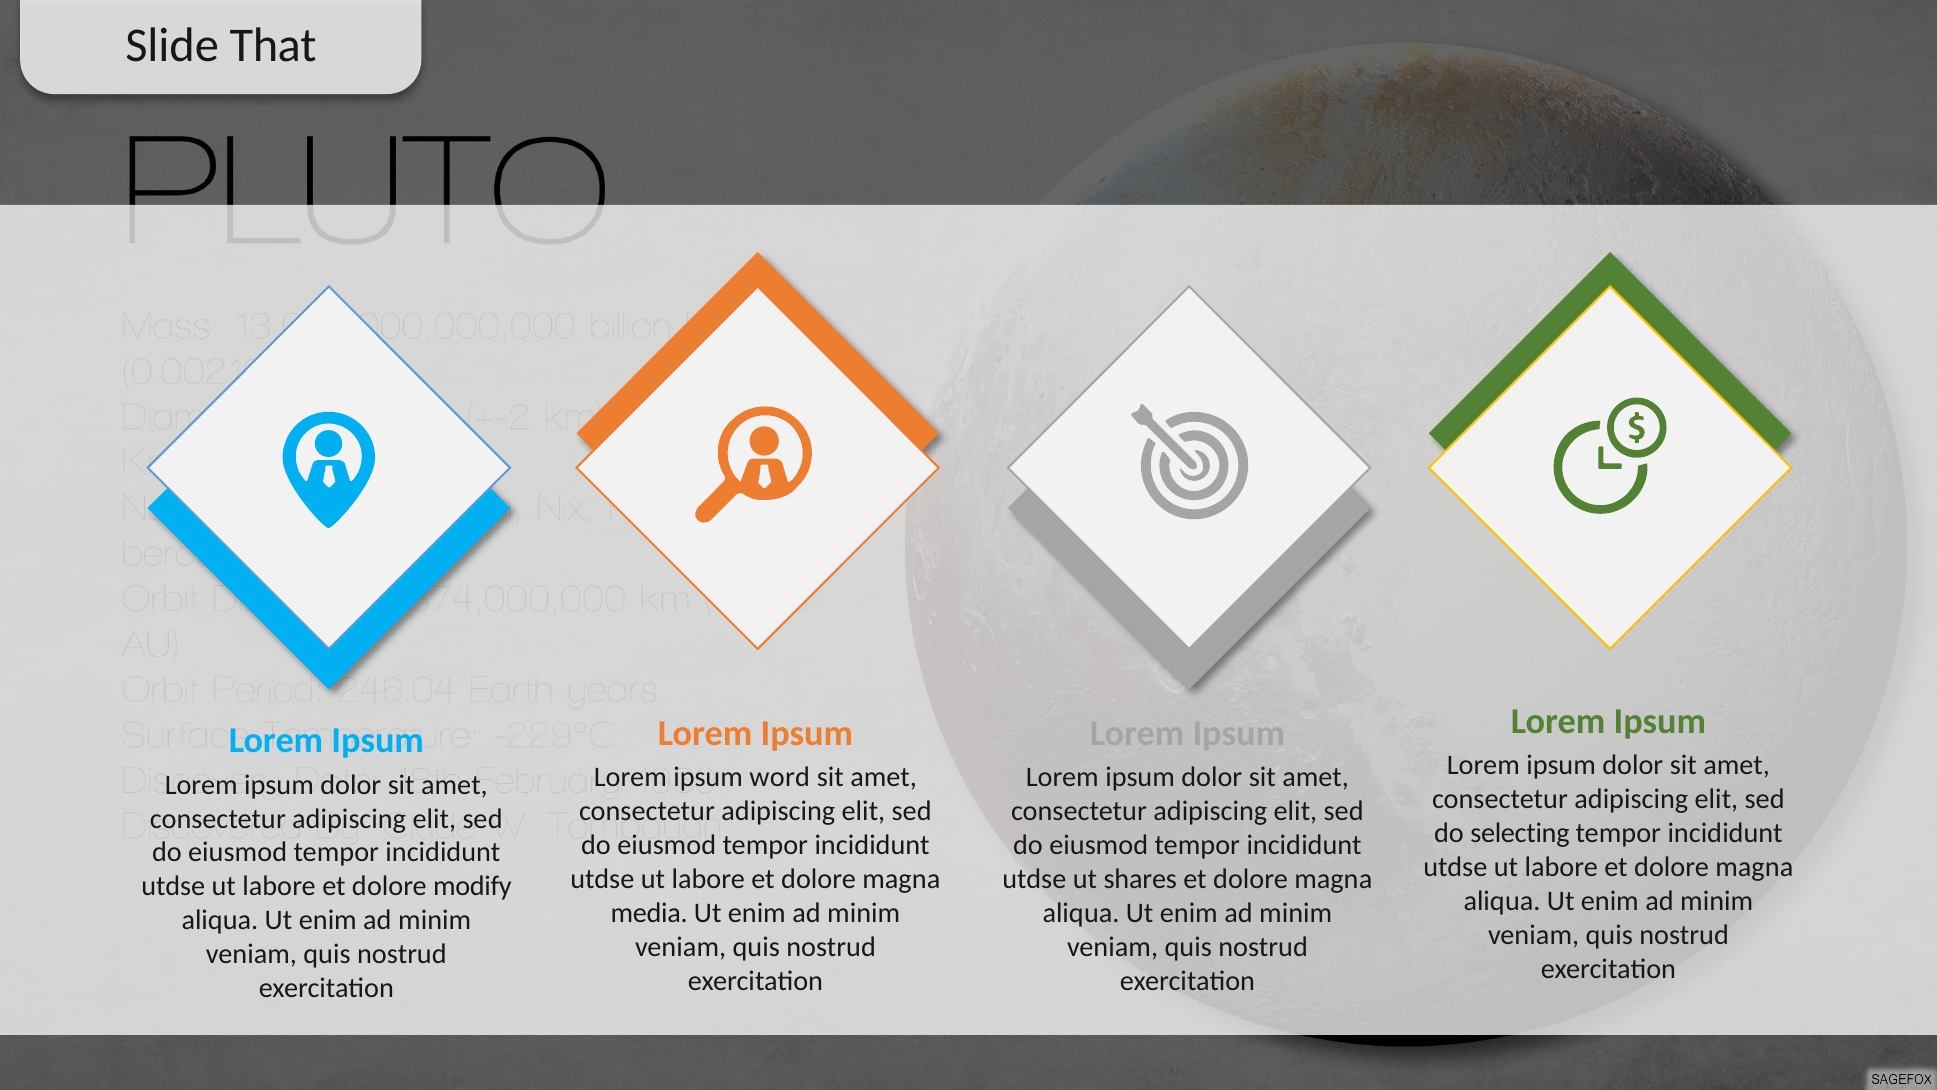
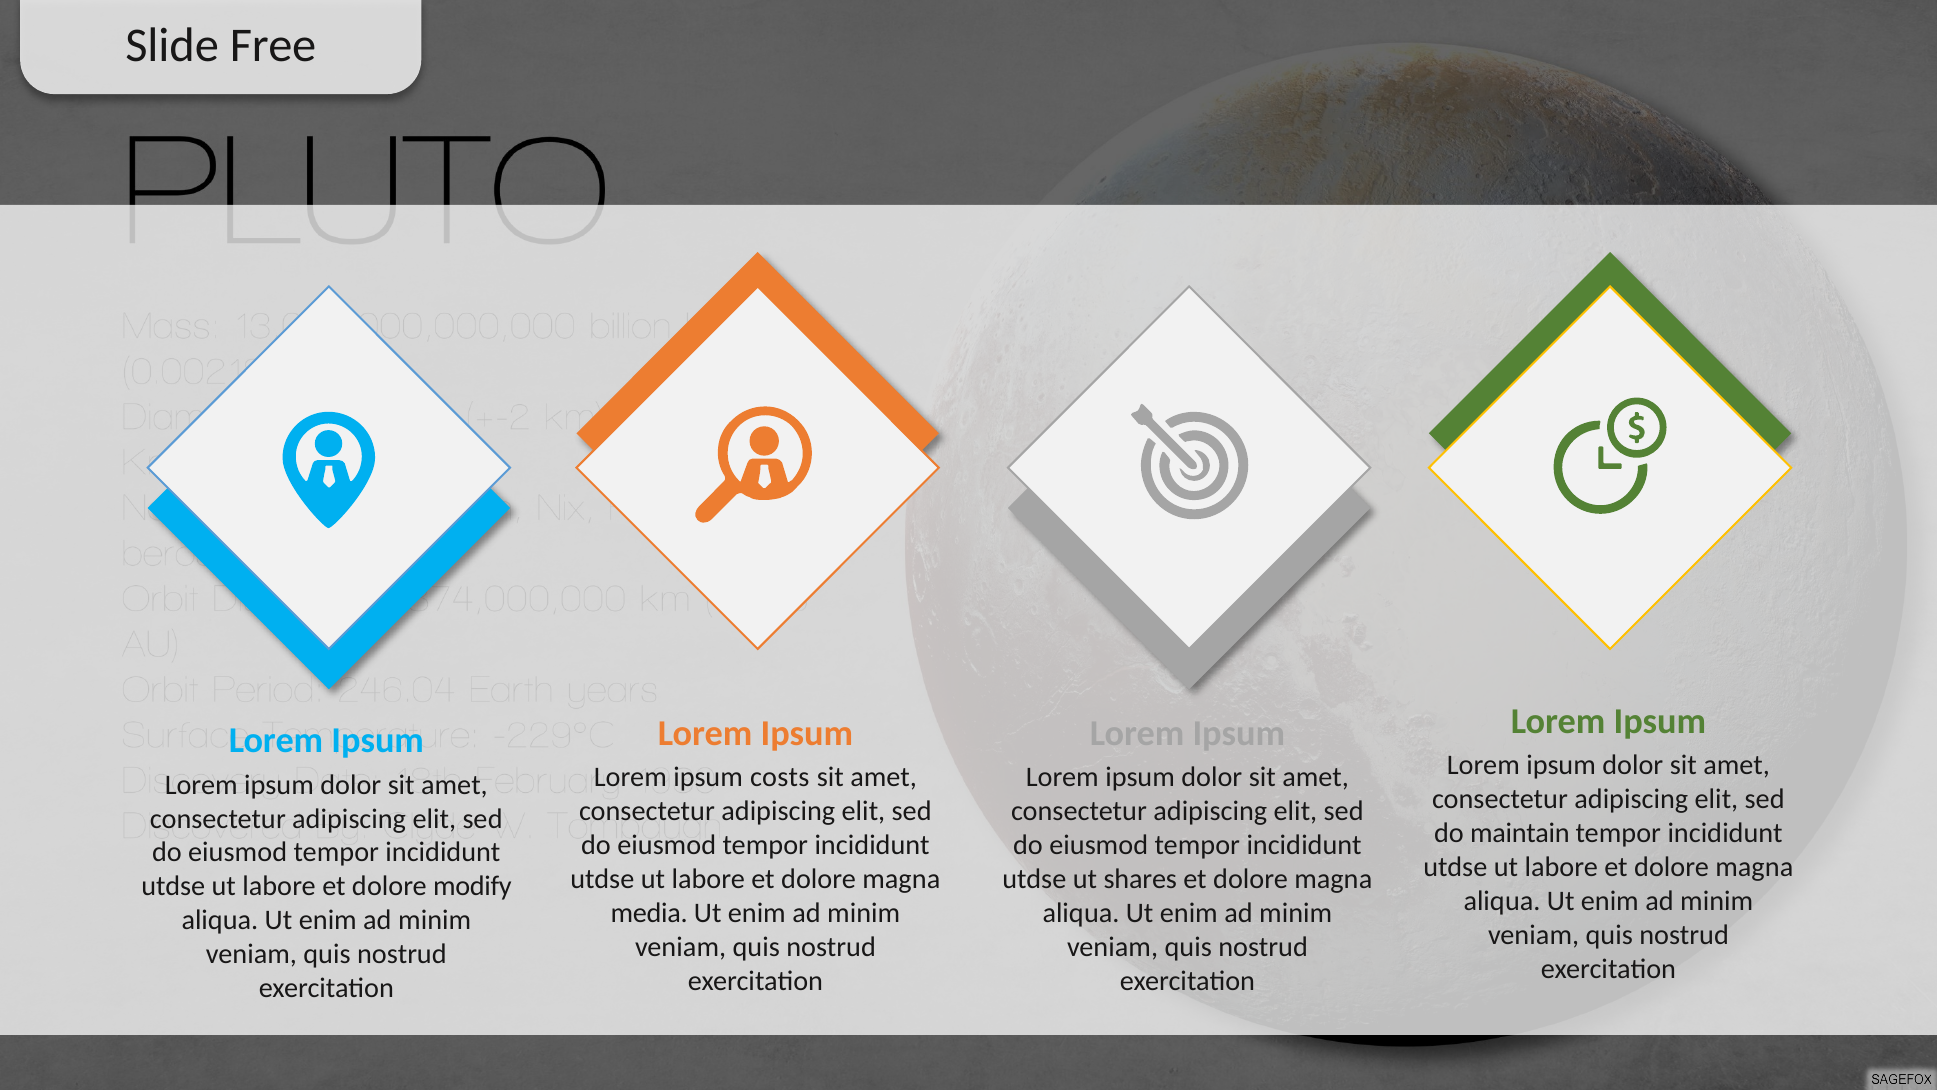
That: That -> Free
word: word -> costs
selecting: selecting -> maintain
